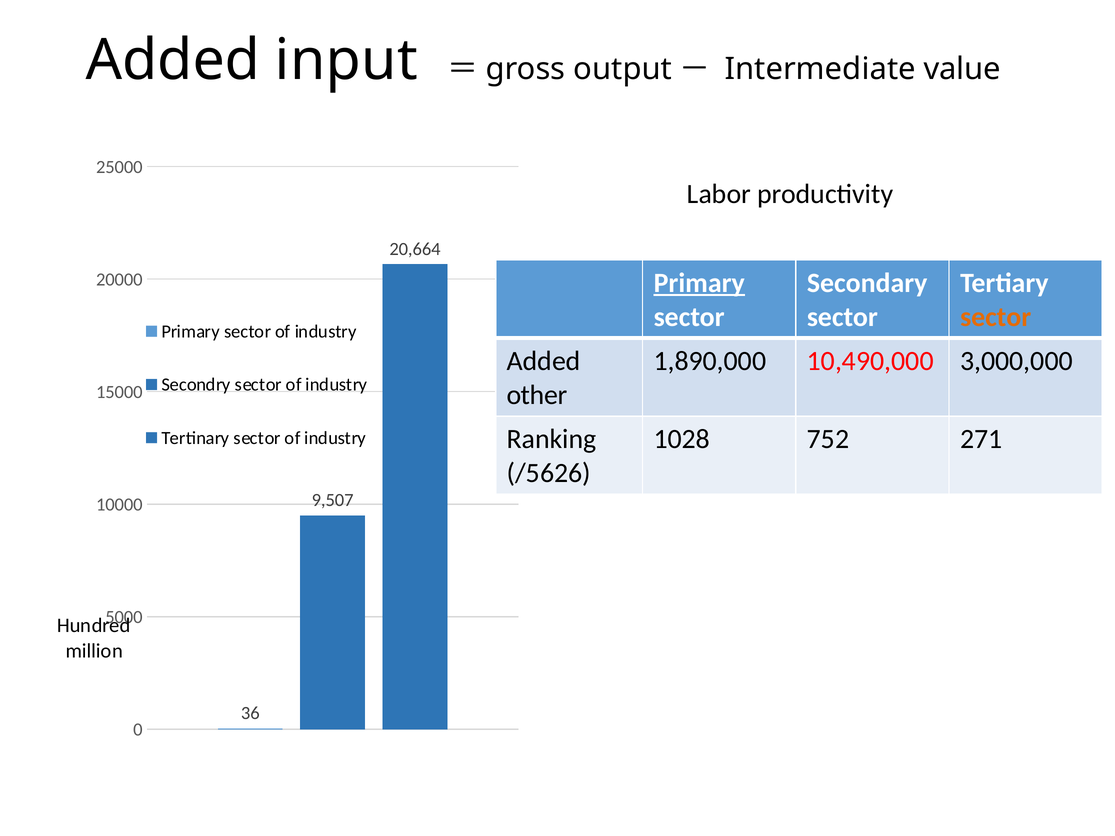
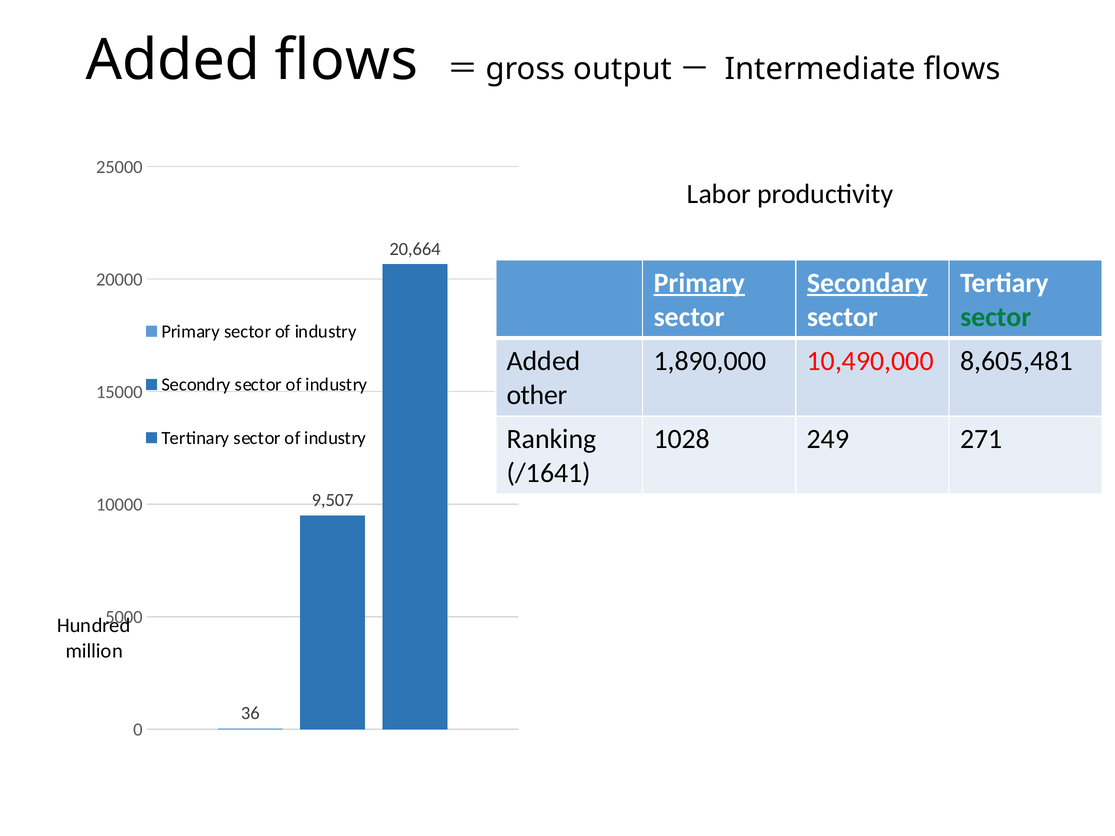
Added input: input -> flows
Intermediate value: value -> flows
Secondary underline: none -> present
sector at (996, 317) colour: orange -> green
3,000,000: 3,000,000 -> 8,605,481
752: 752 -> 249
/5626: /5626 -> /1641
